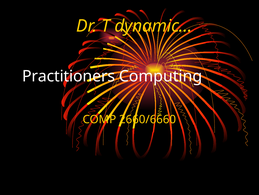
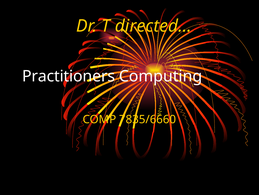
dynamic…: dynamic… -> directed…
2660/6660: 2660/6660 -> 7835/6660
